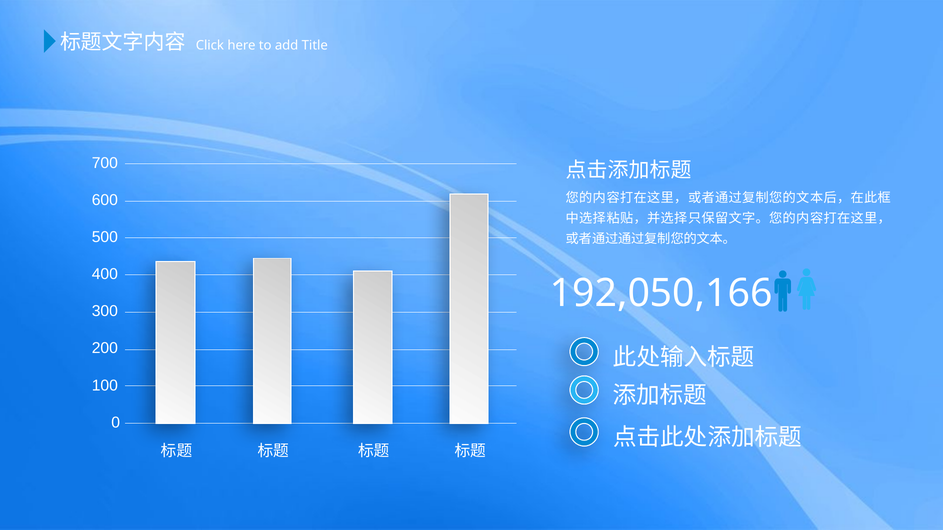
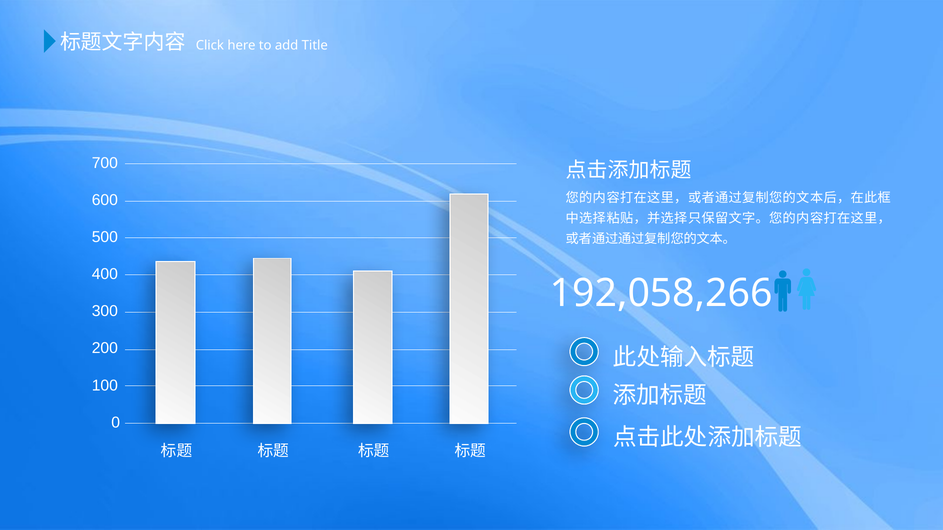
192,050,166: 192,050,166 -> 192,058,266
